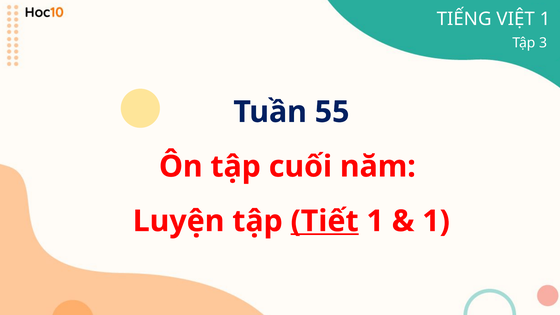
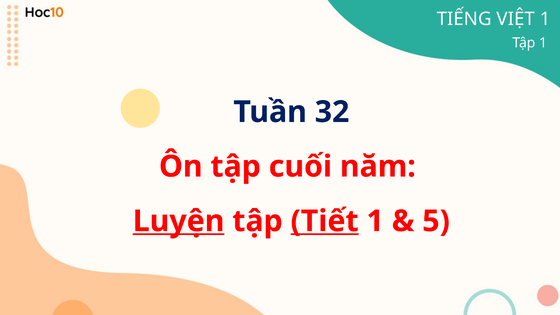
Tập 3: 3 -> 1
55: 55 -> 32
Luyện underline: none -> present
1 at (436, 221): 1 -> 5
